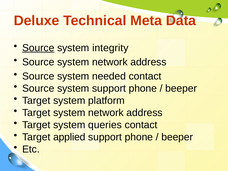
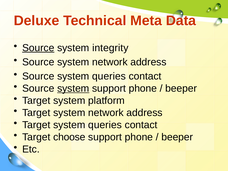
Source system needed: needed -> queries
system at (73, 88) underline: none -> present
applied: applied -> choose
